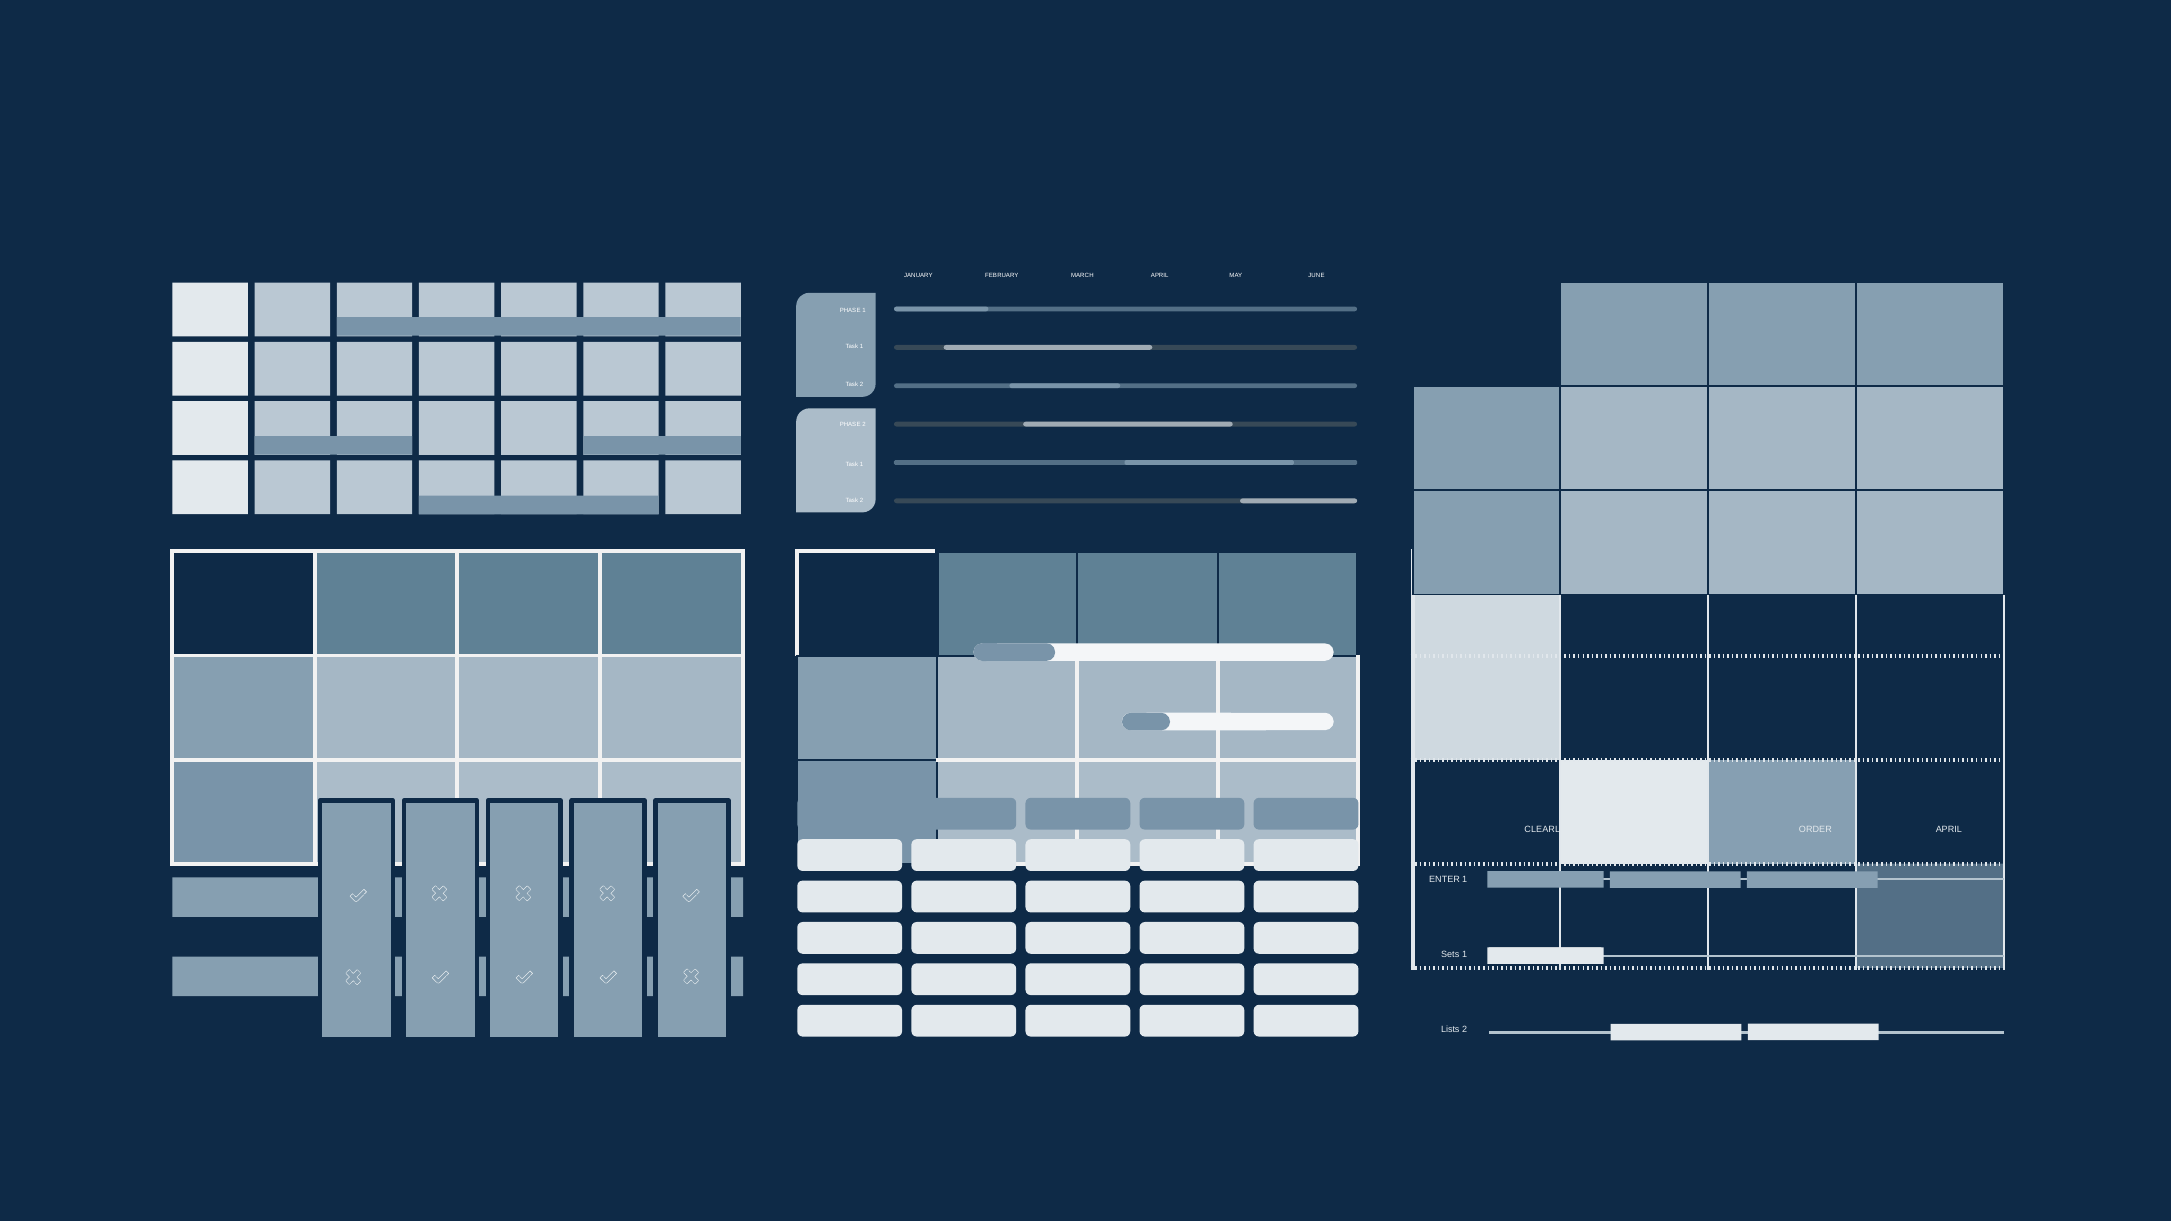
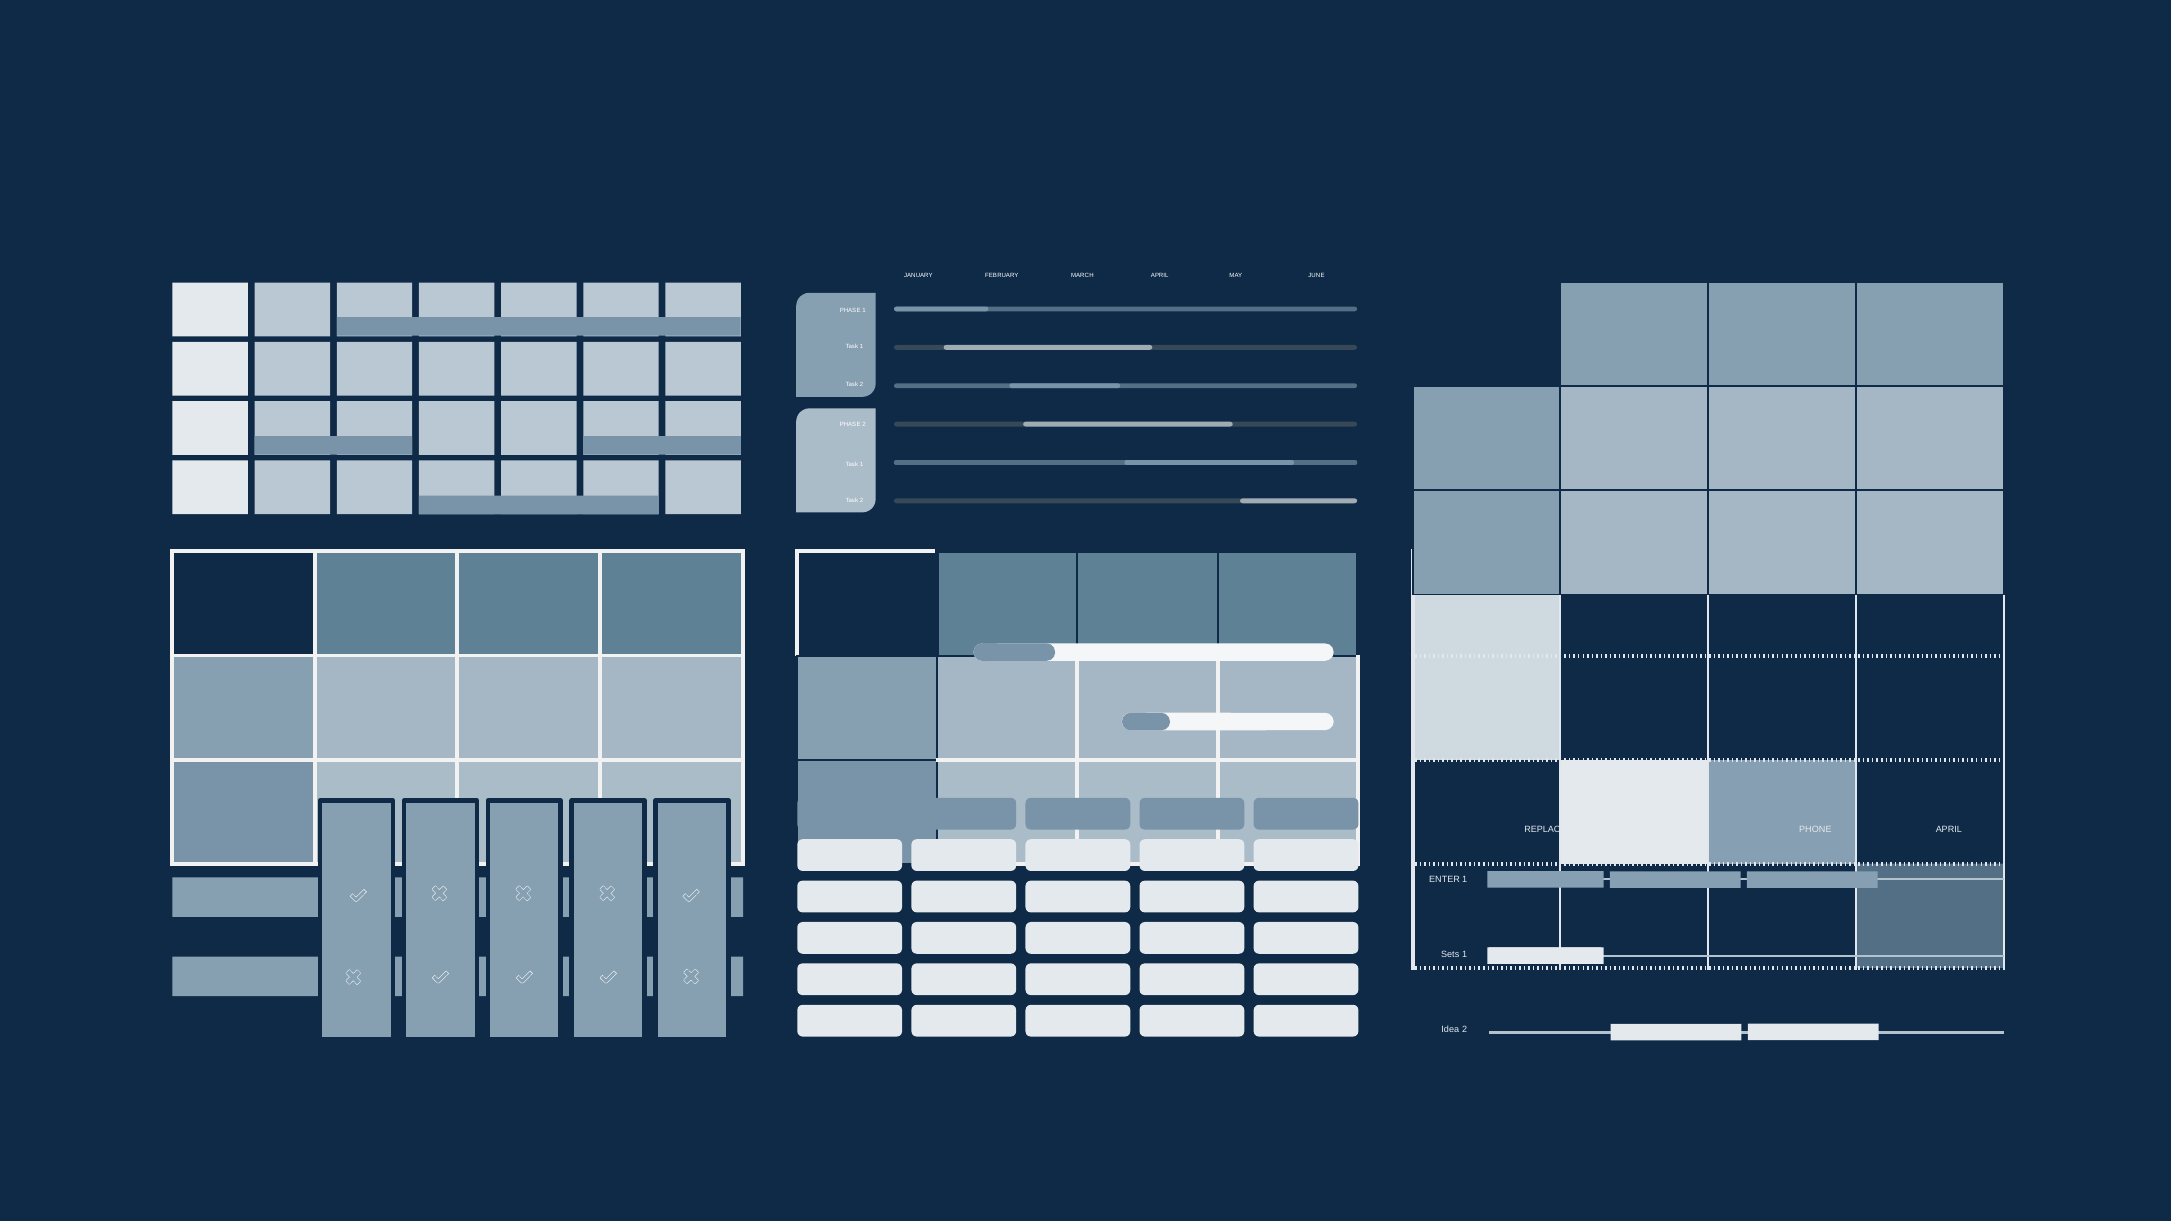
CLEARLY: CLEARLY -> REPLACE
ORDER: ORDER -> PHONE
Lists: Lists -> Idea
